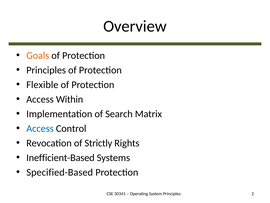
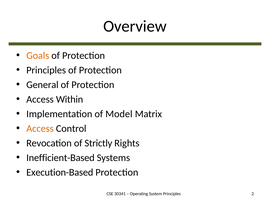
Flexible: Flexible -> General
Search: Search -> Model
Access at (40, 128) colour: blue -> orange
Specified-Based: Specified-Based -> Execution-Based
